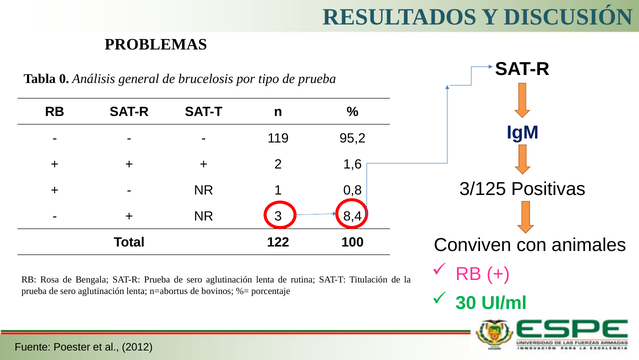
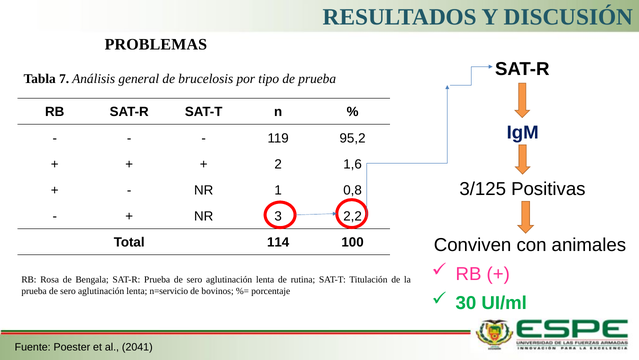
0: 0 -> 7
8,4: 8,4 -> 2,2
122: 122 -> 114
n=abortus: n=abortus -> n=servicio
2012: 2012 -> 2041
